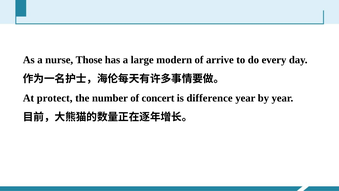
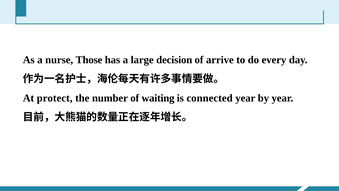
modern: modern -> decision
concert: concert -> waiting
difference: difference -> connected
